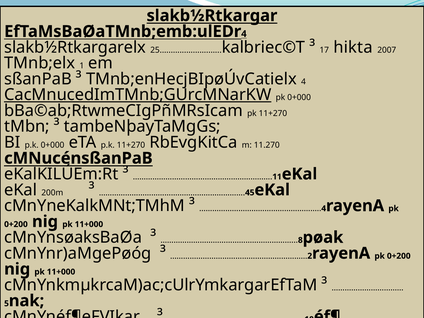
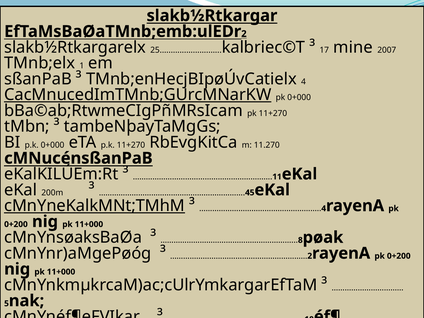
4 at (244, 34): 4 -> 2
hikta: hikta -> mine
cMnYneKalkMNt;TMhM underline: none -> present
